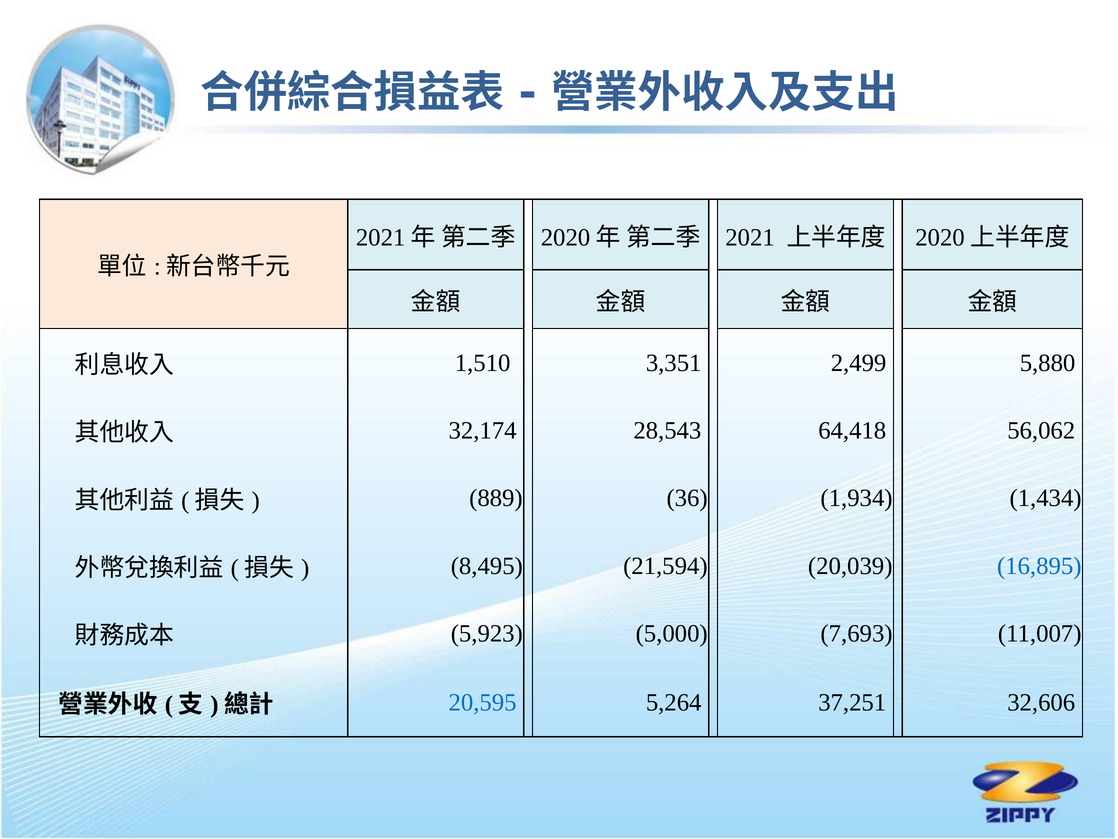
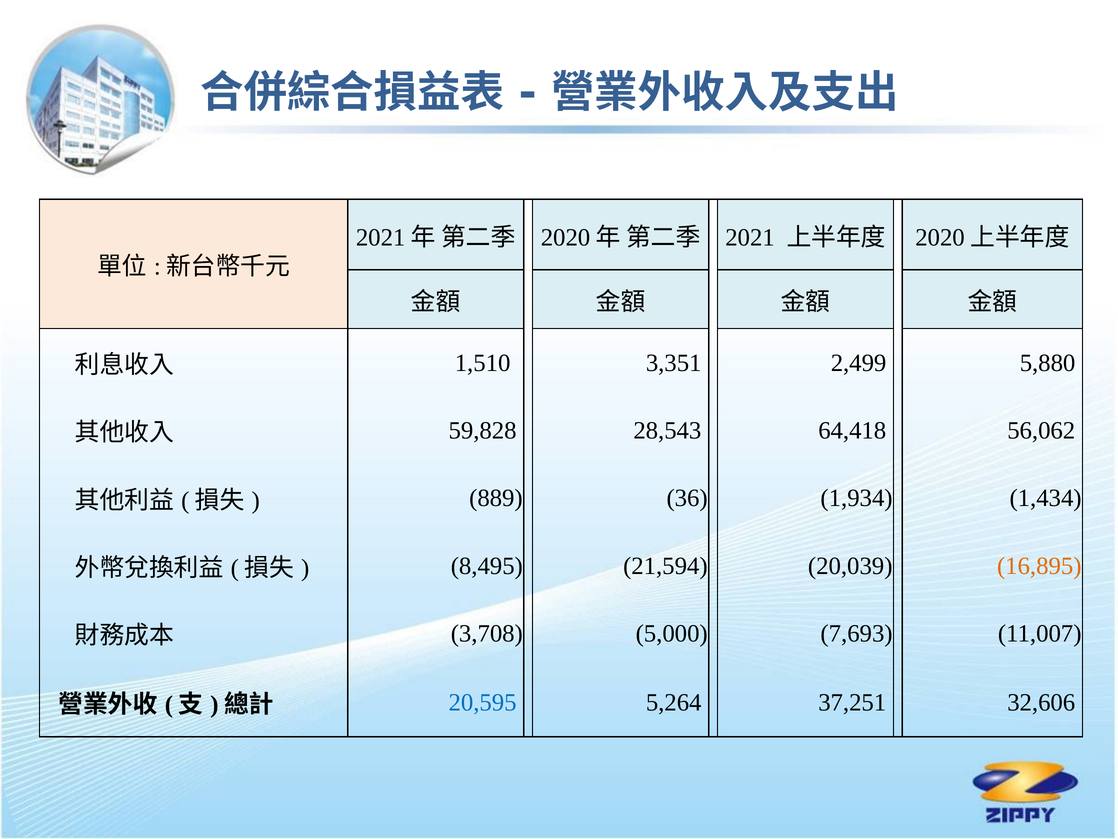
32,174: 32,174 -> 59,828
16,895 colour: blue -> orange
5,923: 5,923 -> 3,708
